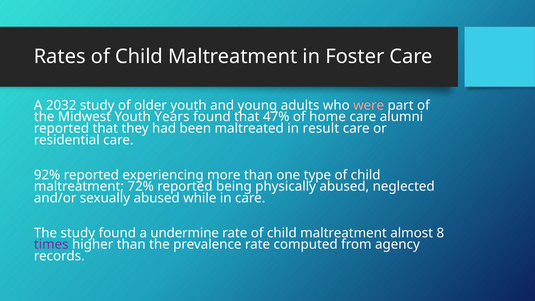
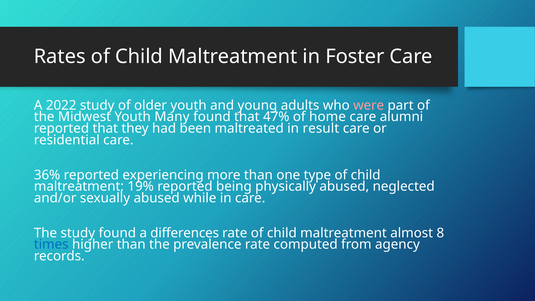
2032: 2032 -> 2022
Years: Years -> Many
92%: 92% -> 36%
72%: 72% -> 19%
undermine: undermine -> differences
times colour: purple -> blue
